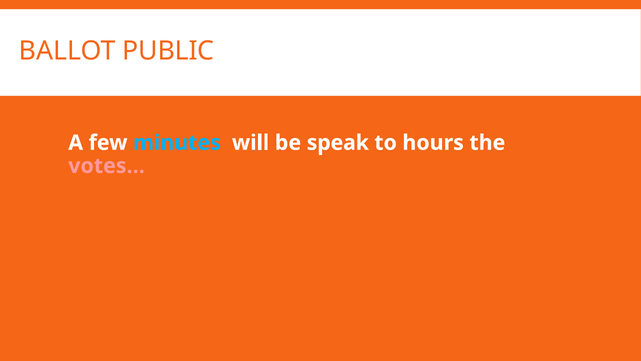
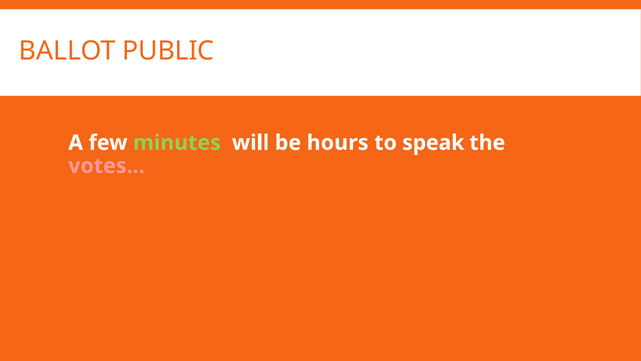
minutes colour: light blue -> light green
speak: speak -> hours
hours: hours -> speak
